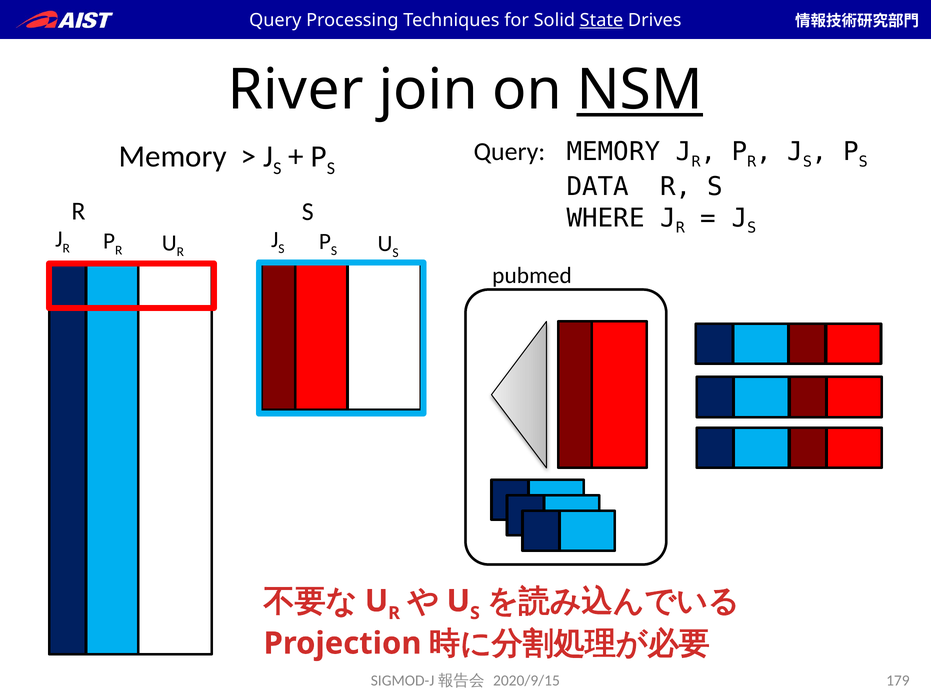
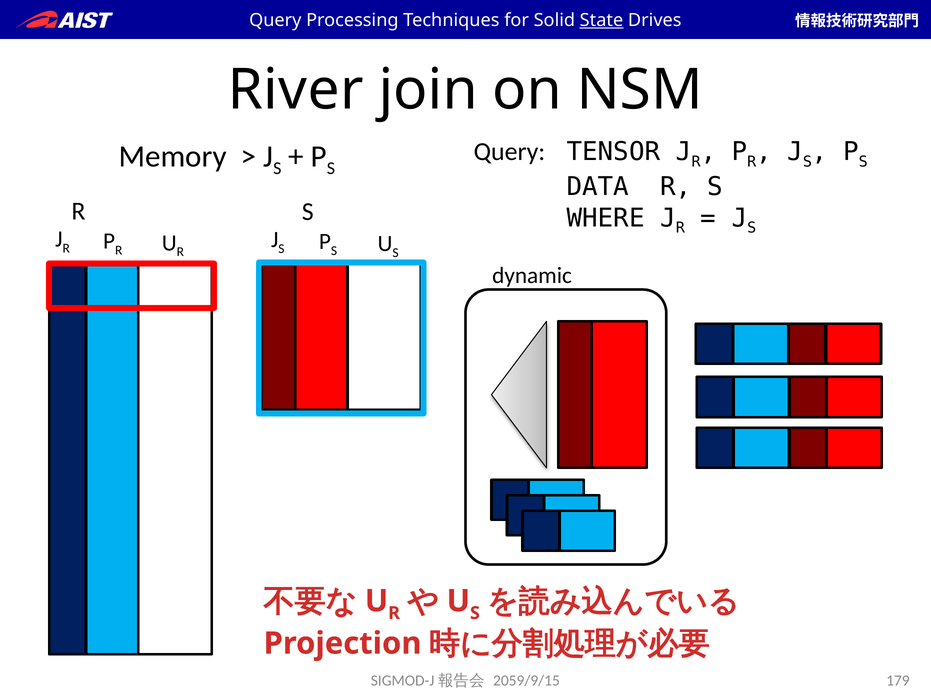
NSM underline: present -> none
Query MEMORY: MEMORY -> TENSOR
pubmed: pubmed -> dynamic
2020/9/15: 2020/9/15 -> 2059/9/15
